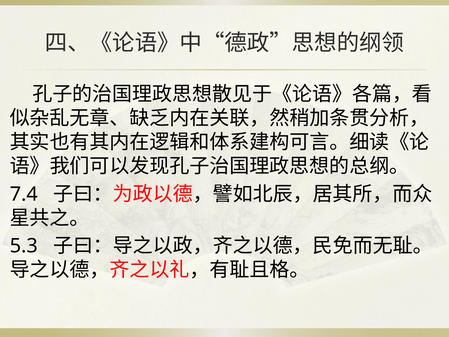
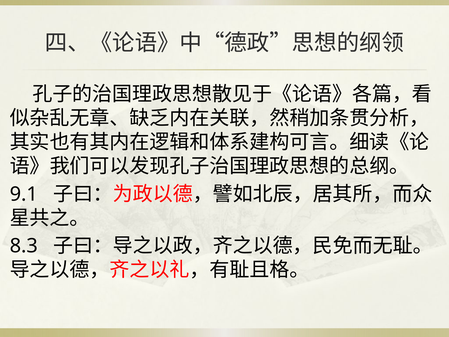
7.4: 7.4 -> 9.1
5.3: 5.3 -> 8.3
